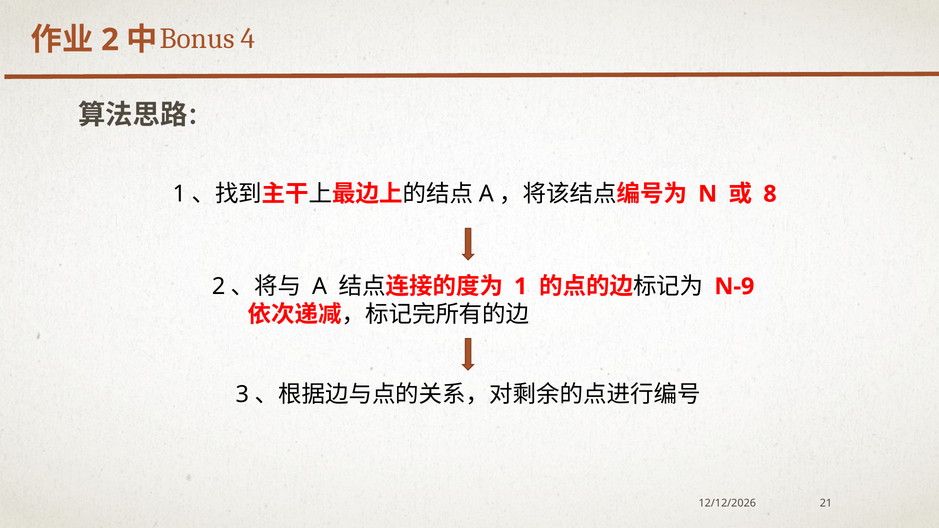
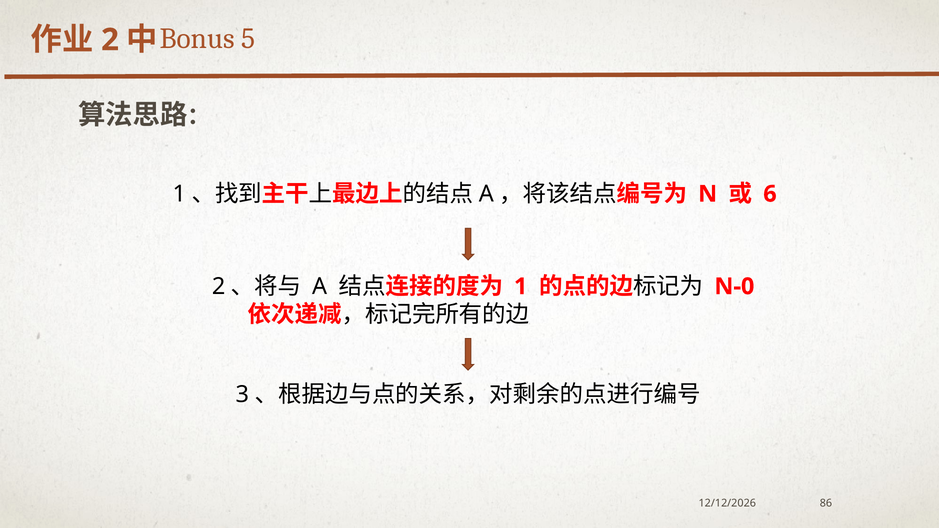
4: 4 -> 5
8: 8 -> 6
N-9: N-9 -> N-0
21: 21 -> 86
